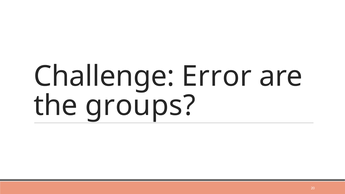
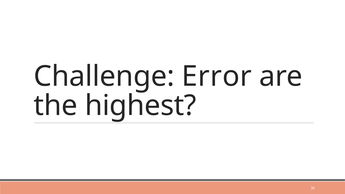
groups: groups -> highest
